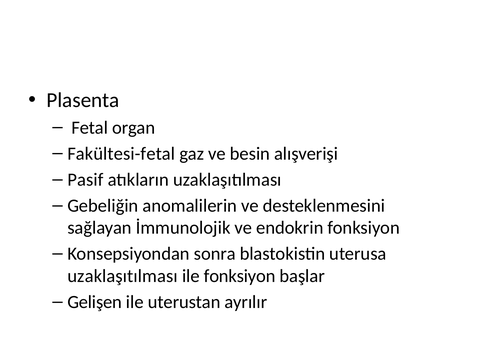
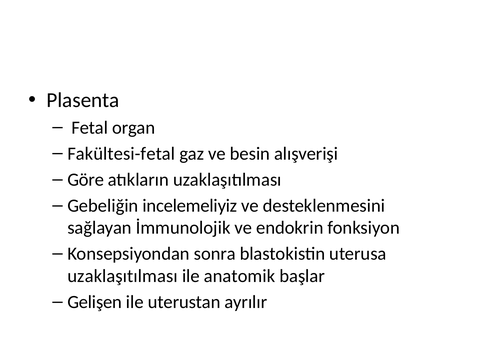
Pasif: Pasif -> Göre
anomalilerin: anomalilerin -> incelemeliyiz
ile fonksiyon: fonksiyon -> anatomik
